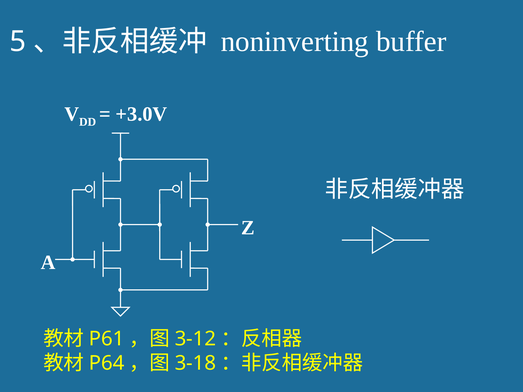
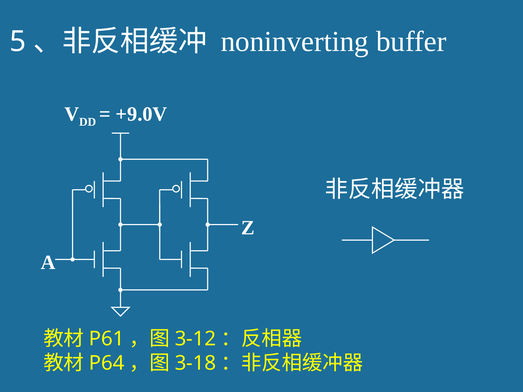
+3.0V: +3.0V -> +9.0V
